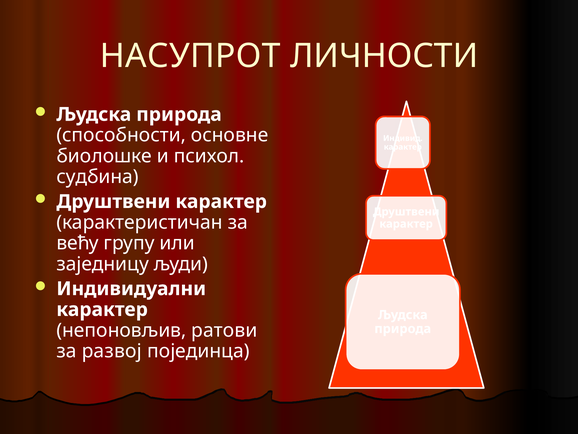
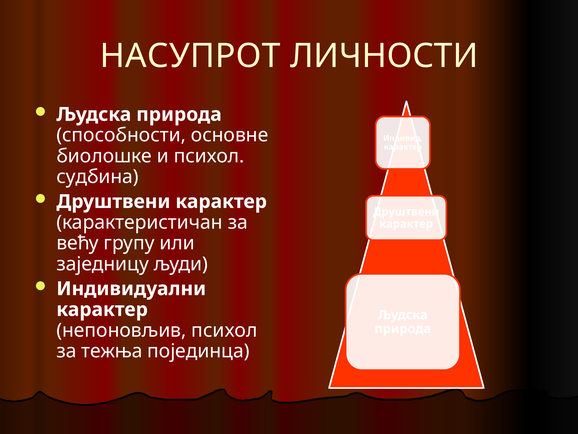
непоновљив ратови: ратови -> психол
развој: развој -> тежња
